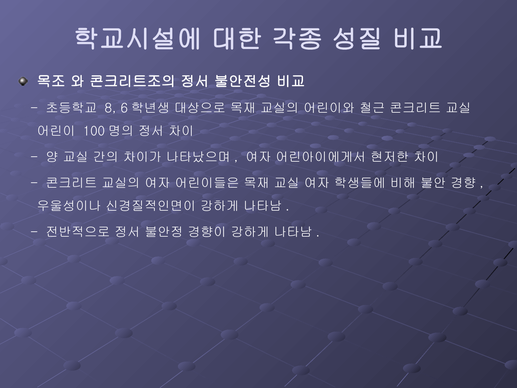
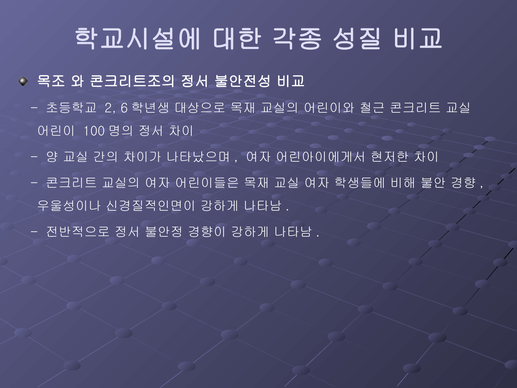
8: 8 -> 2
